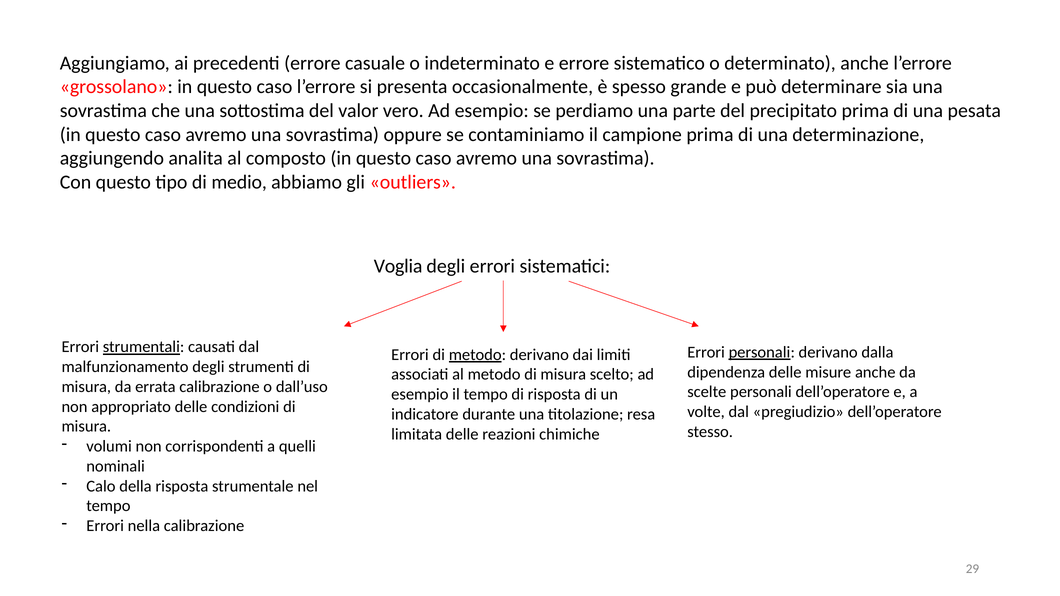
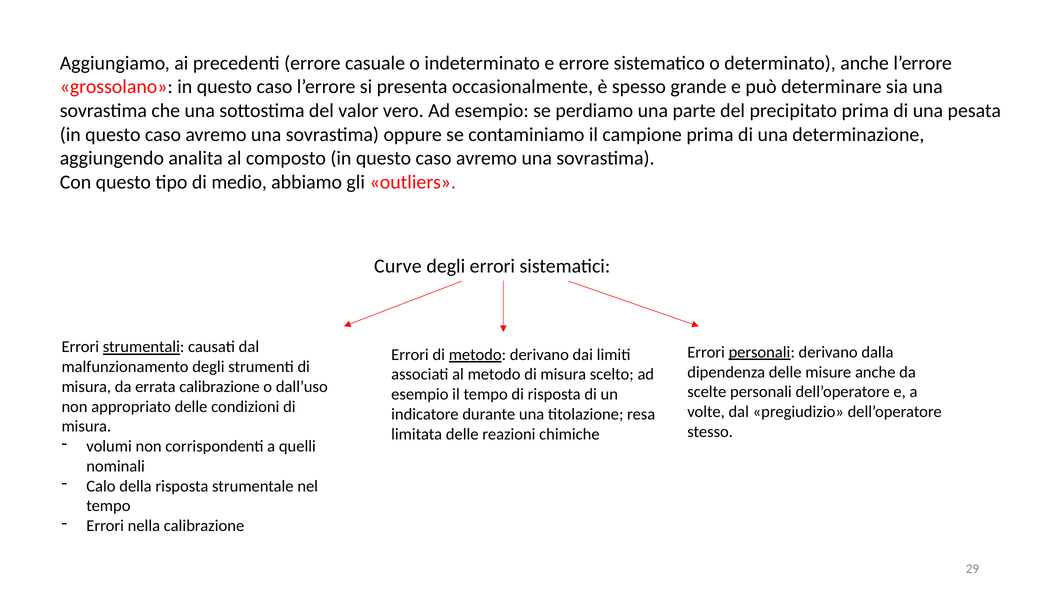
Voglia: Voglia -> Curve
